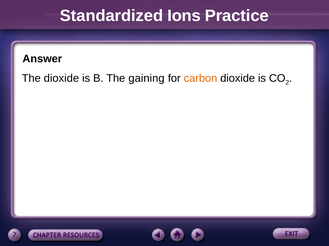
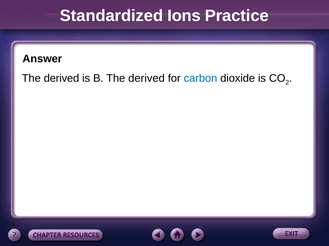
dioxide at (61, 79): dioxide -> derived
B The gaining: gaining -> derived
carbon colour: orange -> blue
